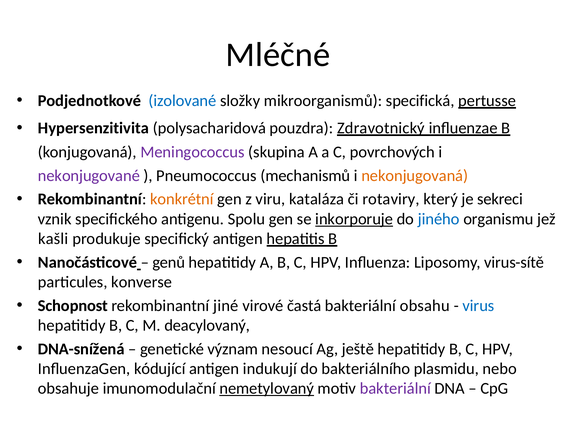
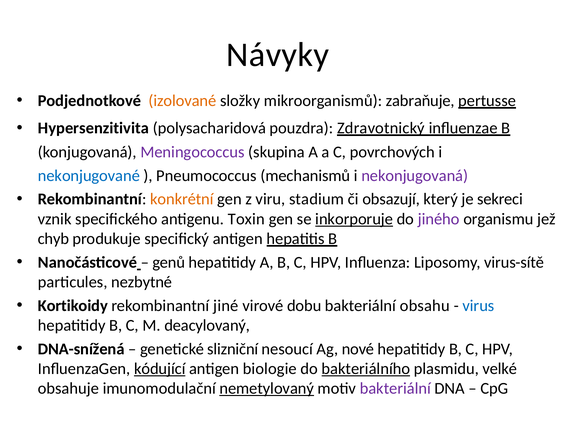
Mléčné: Mléčné -> Návyky
izolované colour: blue -> orange
specifická: specifická -> zabraňuje
nekonjugované colour: purple -> blue
nekonjugovaná colour: orange -> purple
kataláza: kataláza -> stadium
rotaviry: rotaviry -> obsazují
Spolu: Spolu -> Toxin
jiného colour: blue -> purple
kašli: kašli -> chyb
konverse: konverse -> nezbytné
Schopnost: Schopnost -> Kortikoidy
častá: častá -> dobu
význam: význam -> slizniční
ještě: ještě -> nové
kódující underline: none -> present
indukují: indukují -> biologie
bakteriálního underline: none -> present
nebo: nebo -> velké
